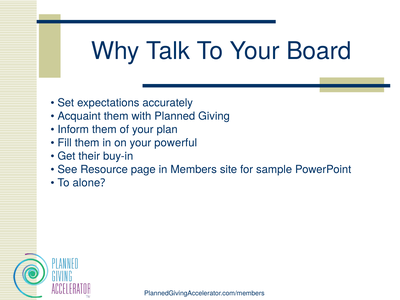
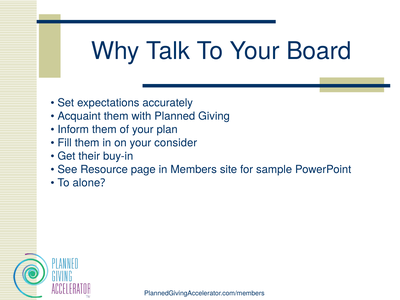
powerful: powerful -> consider
